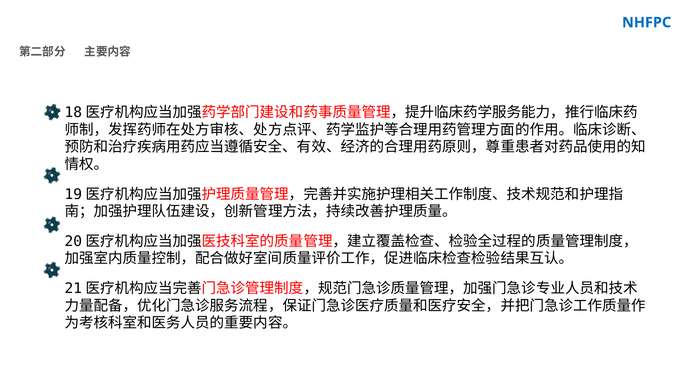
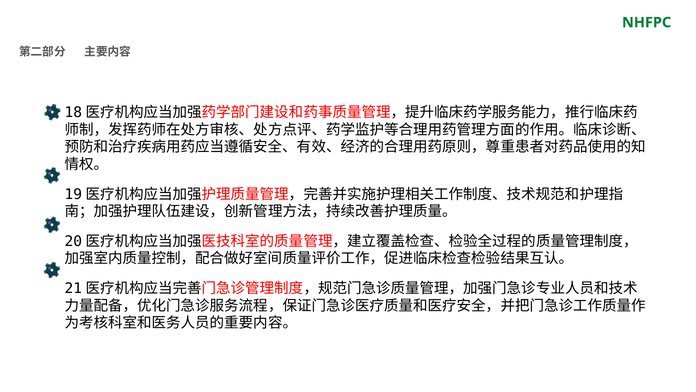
NHFPC colour: blue -> green
